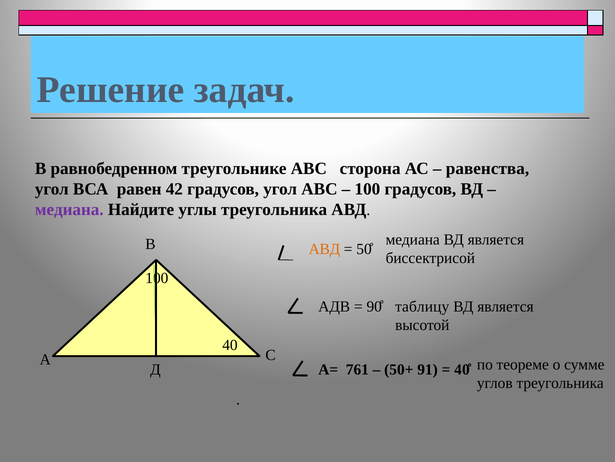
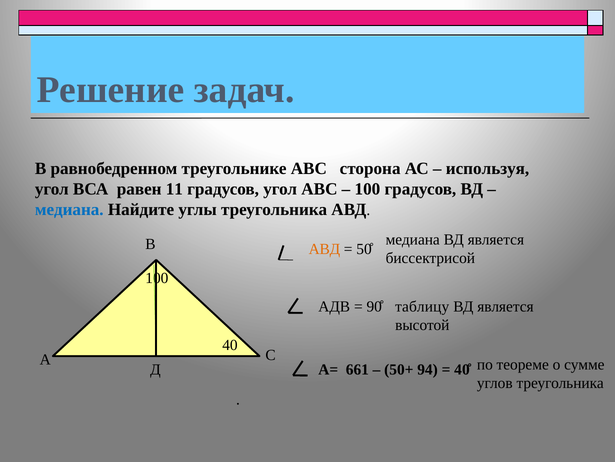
равенства: равенства -> используя
42: 42 -> 11
медиана at (69, 209) colour: purple -> blue
761: 761 -> 661
91: 91 -> 94
